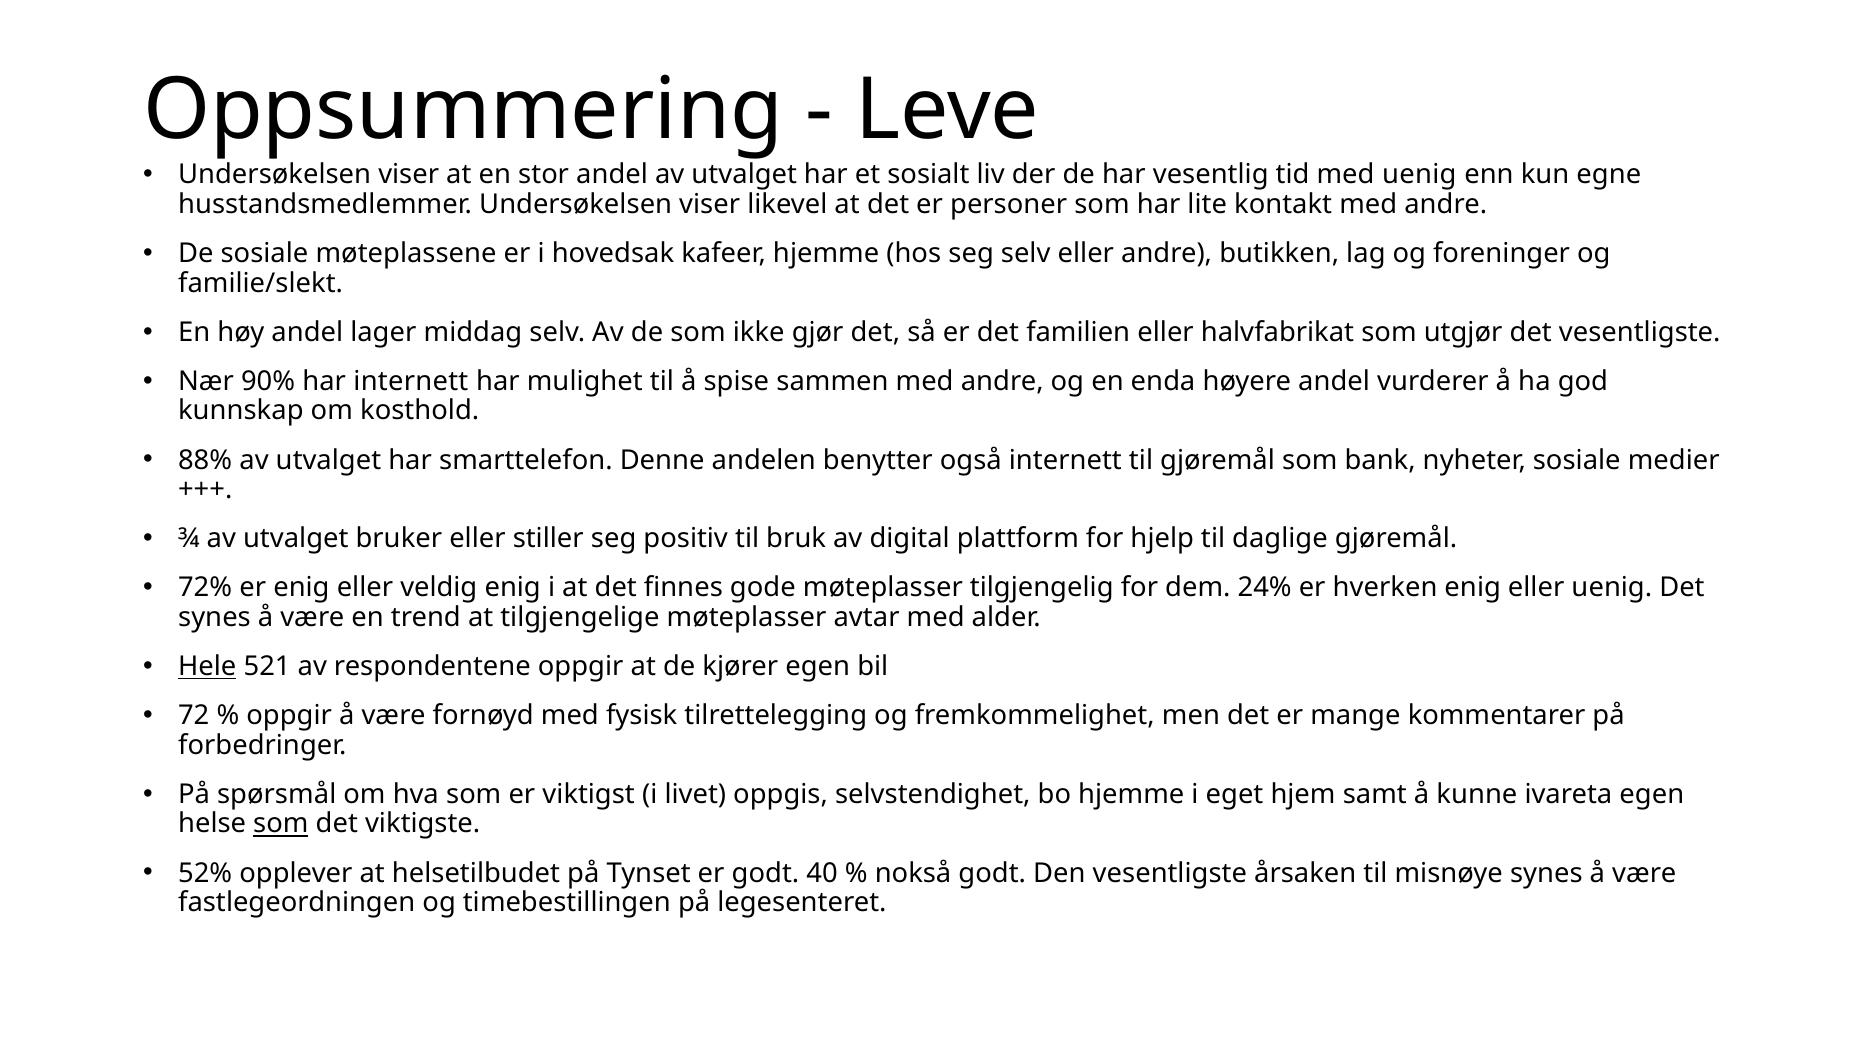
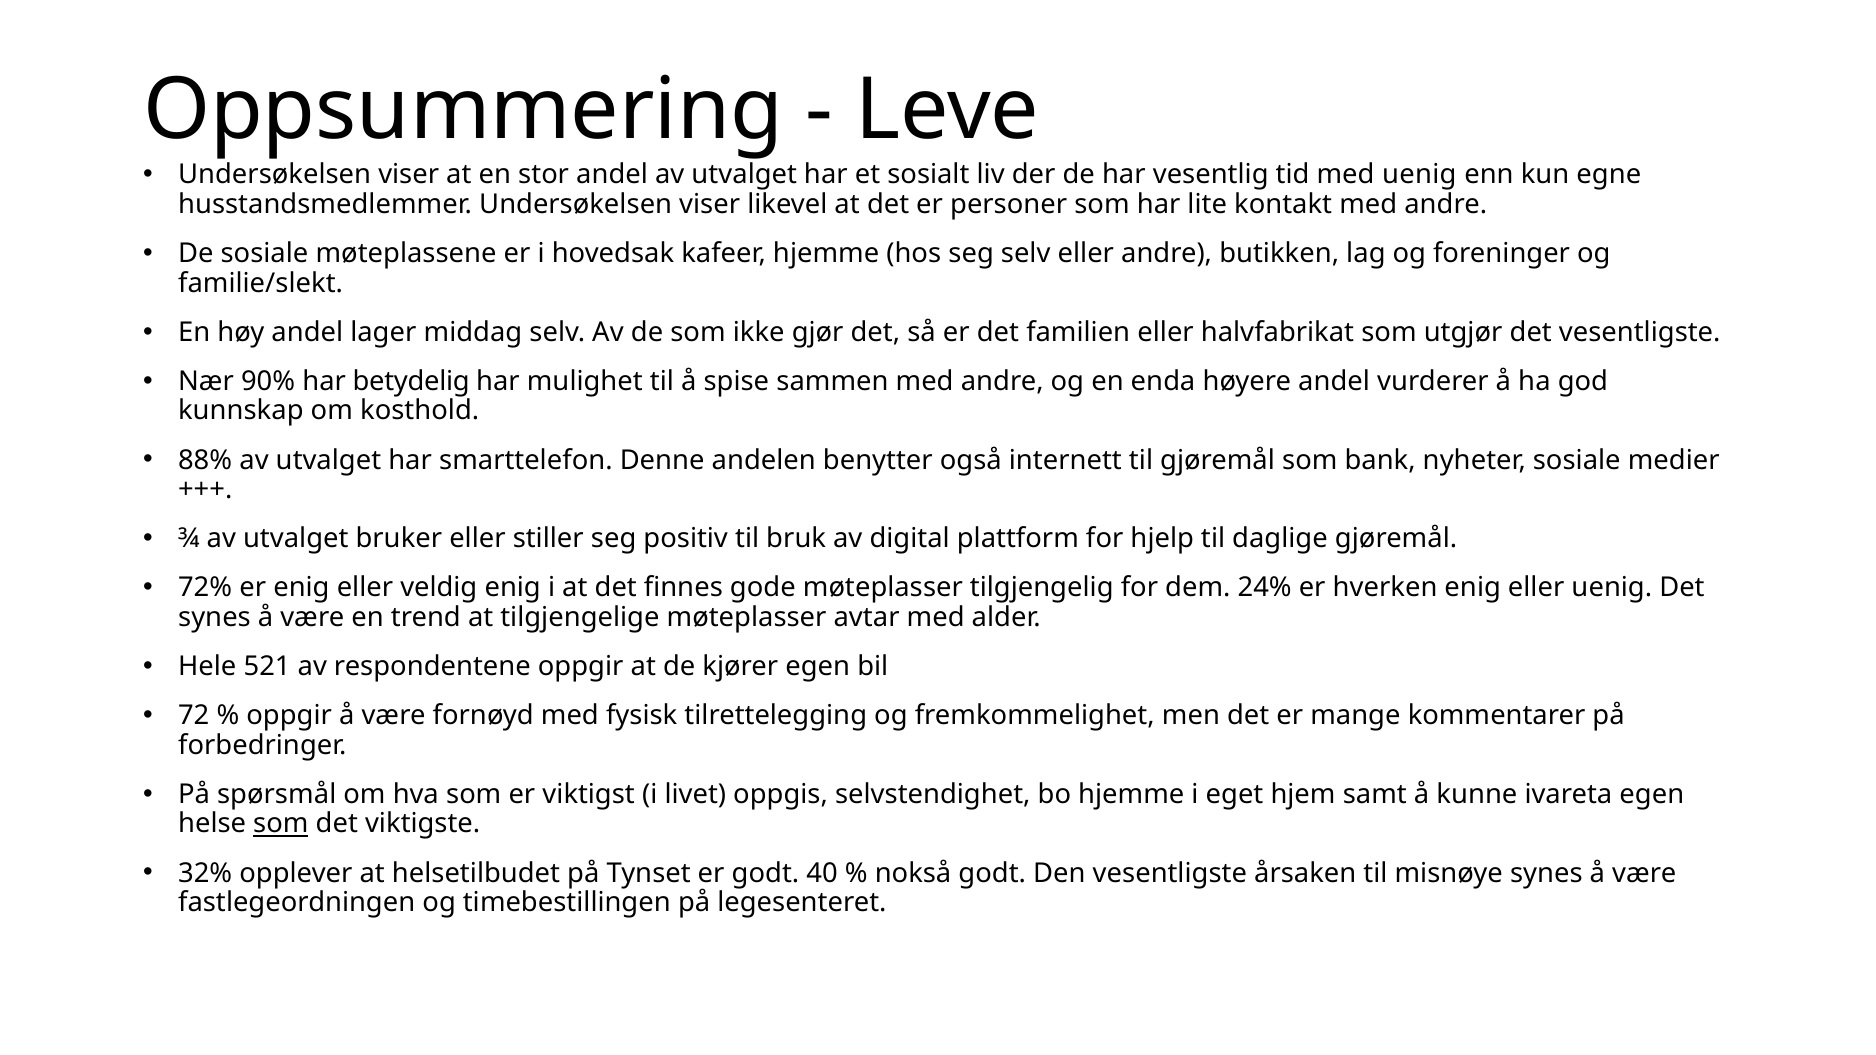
har internett: internett -> betydelig
Hele underline: present -> none
52%: 52% -> 32%
